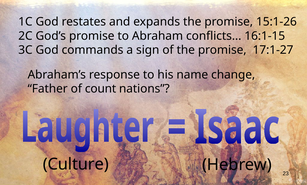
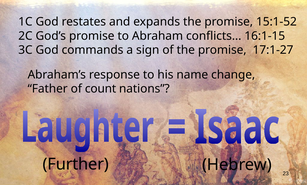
15:1-26: 15:1-26 -> 15:1-52
Culture: Culture -> Further
